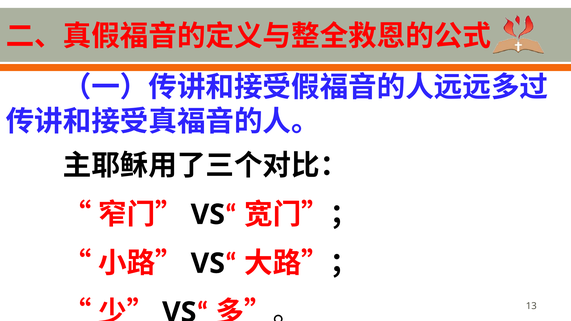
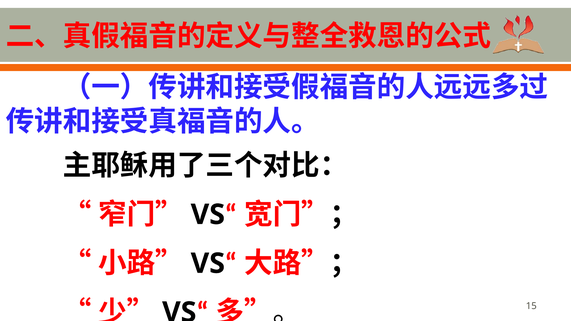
13: 13 -> 15
